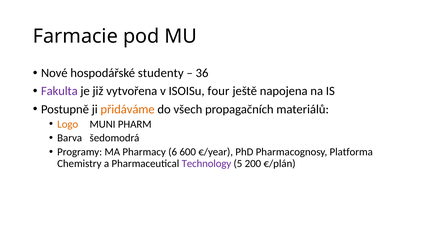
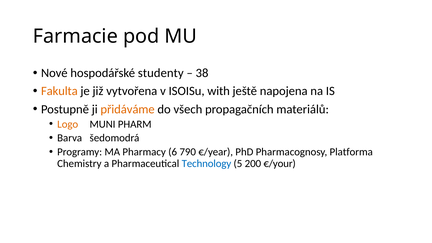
36: 36 -> 38
Fakulta colour: purple -> orange
four: four -> with
600: 600 -> 790
Technology colour: purple -> blue
€/plán: €/plán -> €/your
